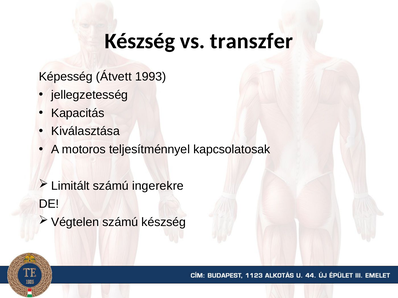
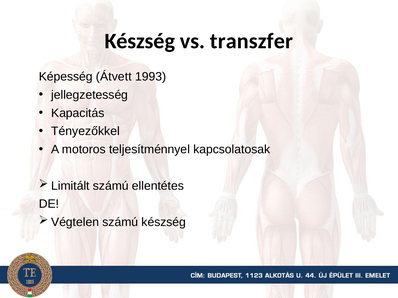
Kiválasztása: Kiválasztása -> Tényezőkkel
ingerekre: ingerekre -> ellentétes
